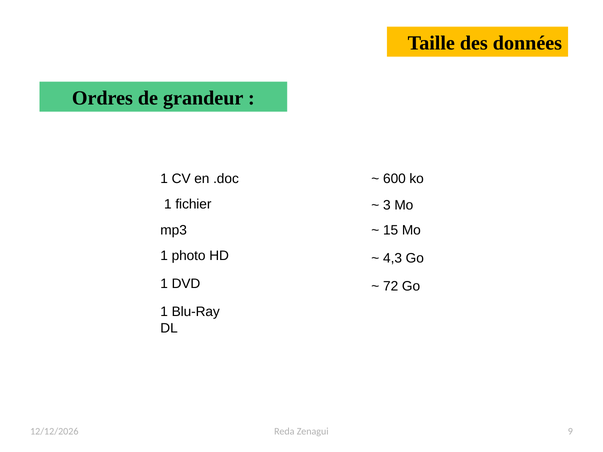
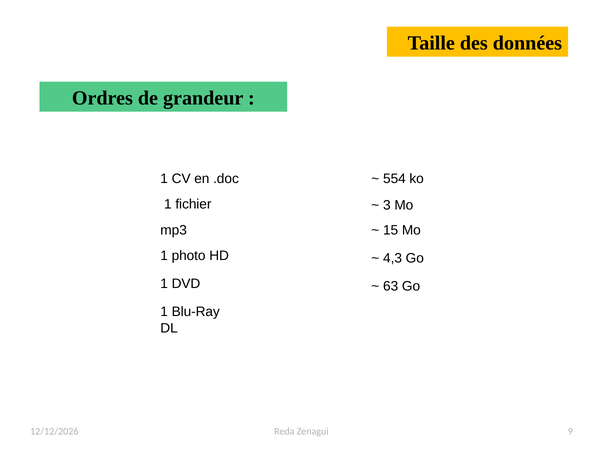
600: 600 -> 554
72: 72 -> 63
